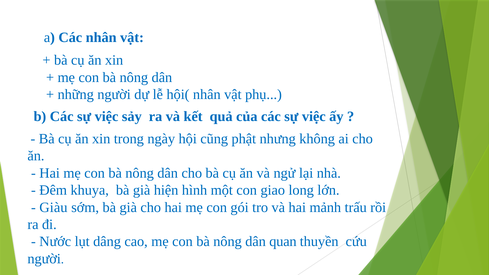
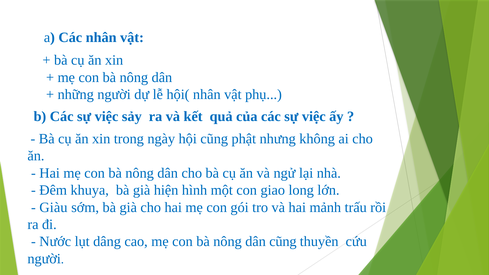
dân quan: quan -> cũng
